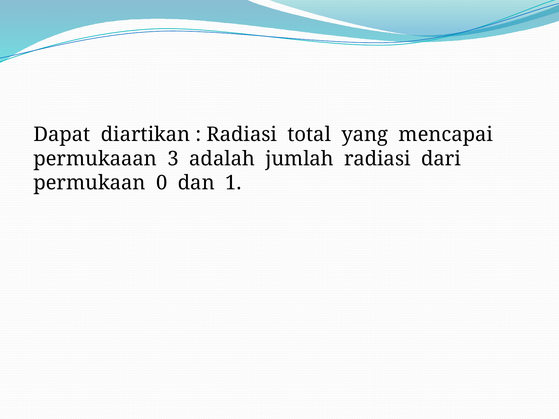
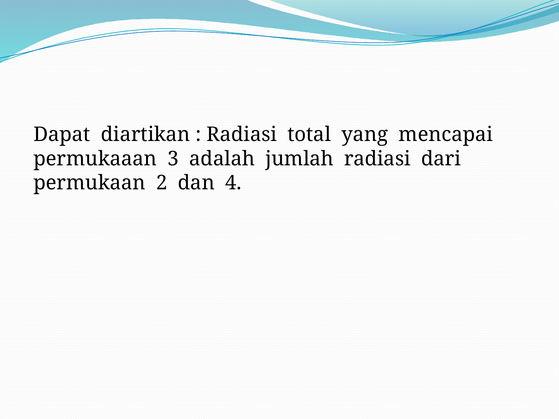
0: 0 -> 2
1: 1 -> 4
